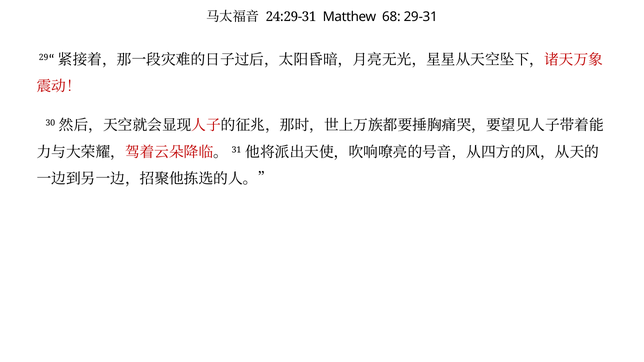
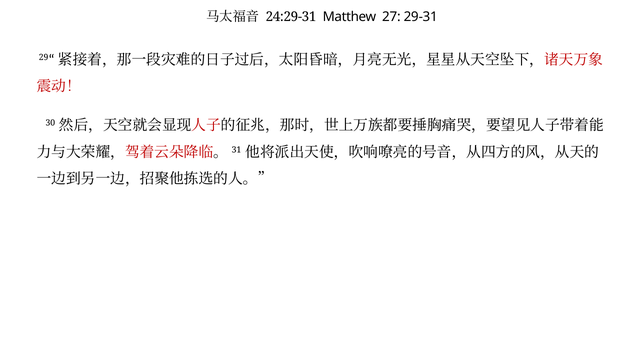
68: 68 -> 27
